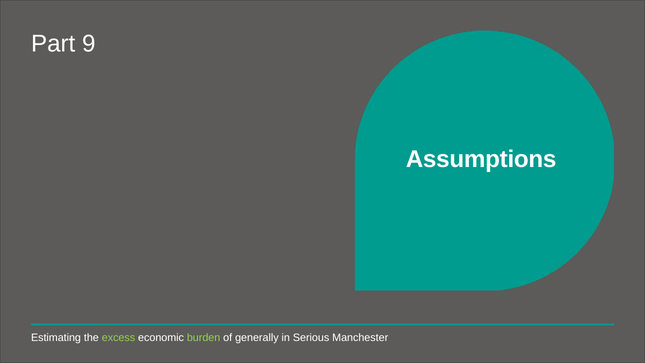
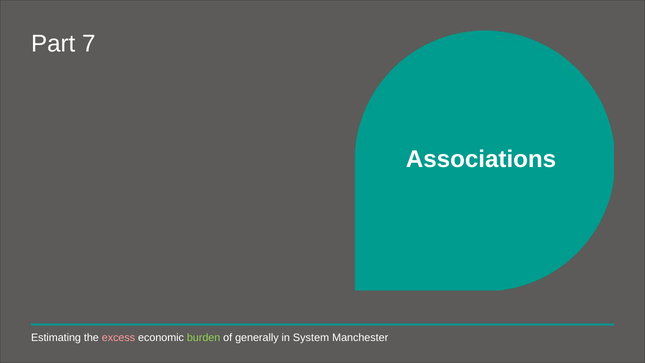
9: 9 -> 7
Assumptions: Assumptions -> Associations
excess colour: light green -> pink
Serious: Serious -> System
